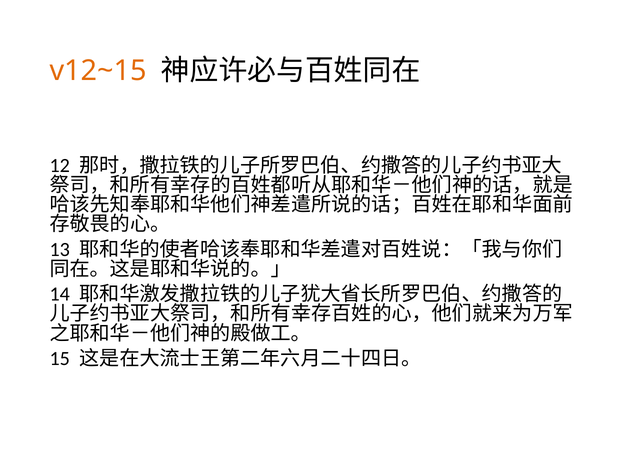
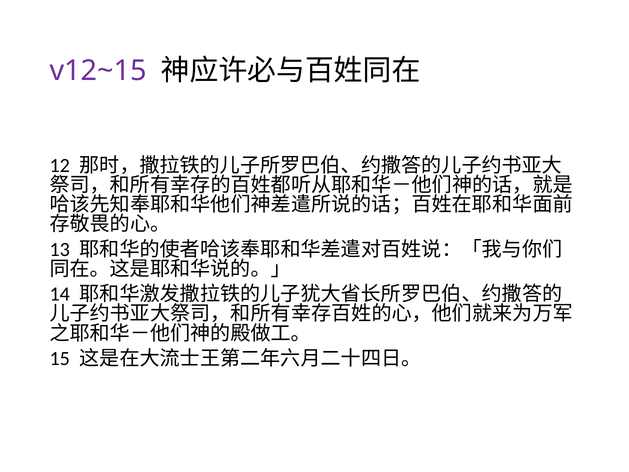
v12~15 colour: orange -> purple
